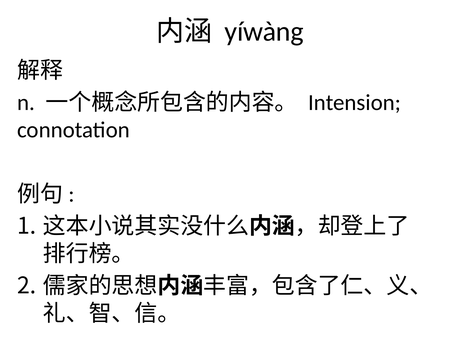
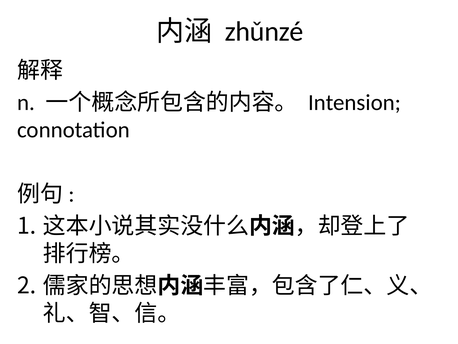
yíwàng: yíwàng -> zhǔnzé
